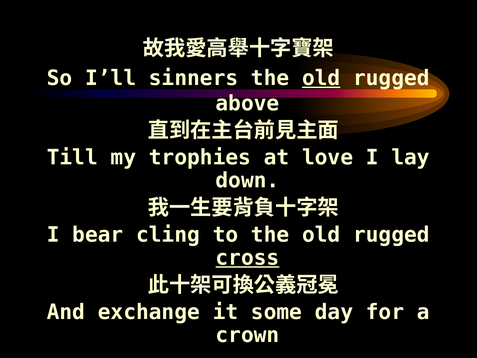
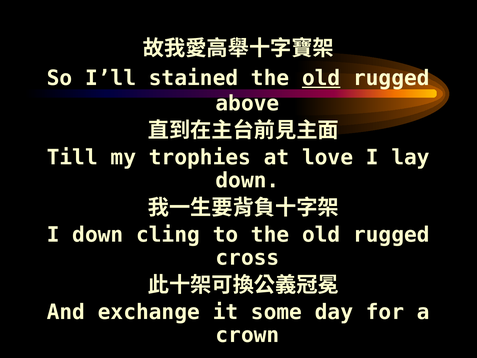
sinners: sinners -> stained
I bear: bear -> down
cross underline: present -> none
